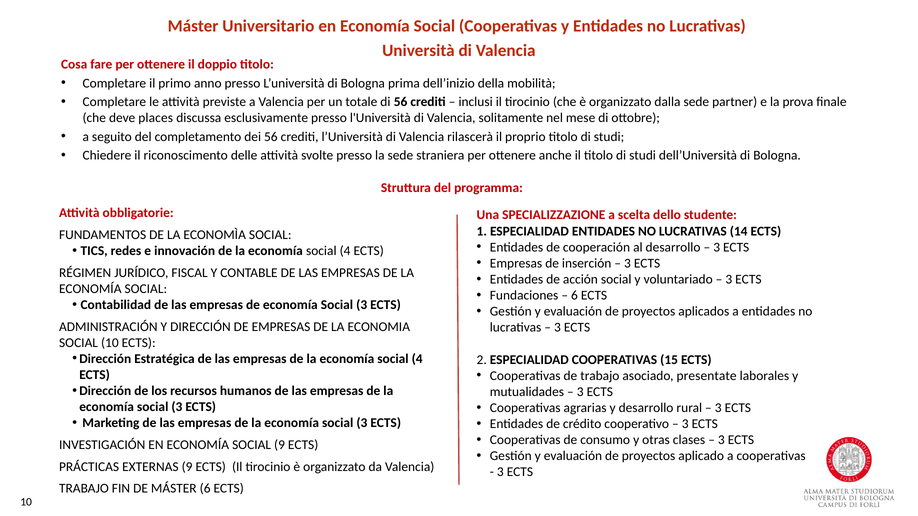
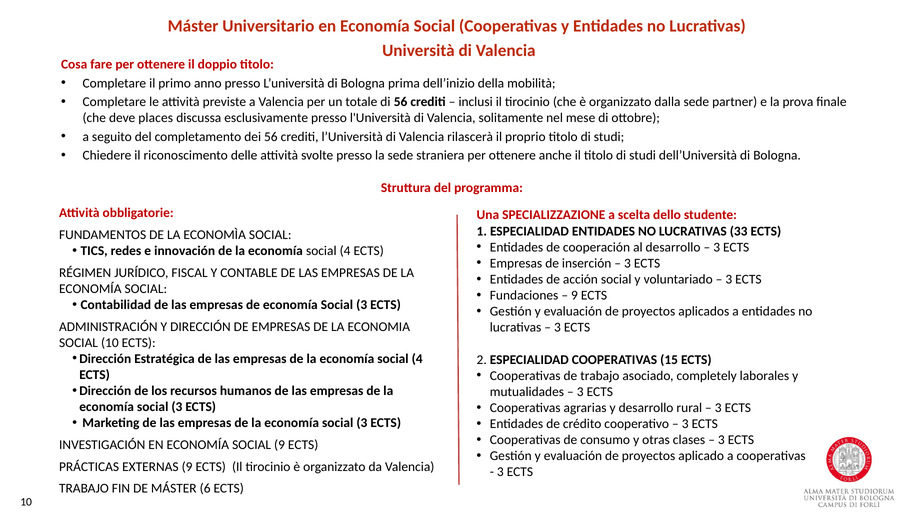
14: 14 -> 33
6 at (574, 296): 6 -> 9
presentate: presentate -> completely
